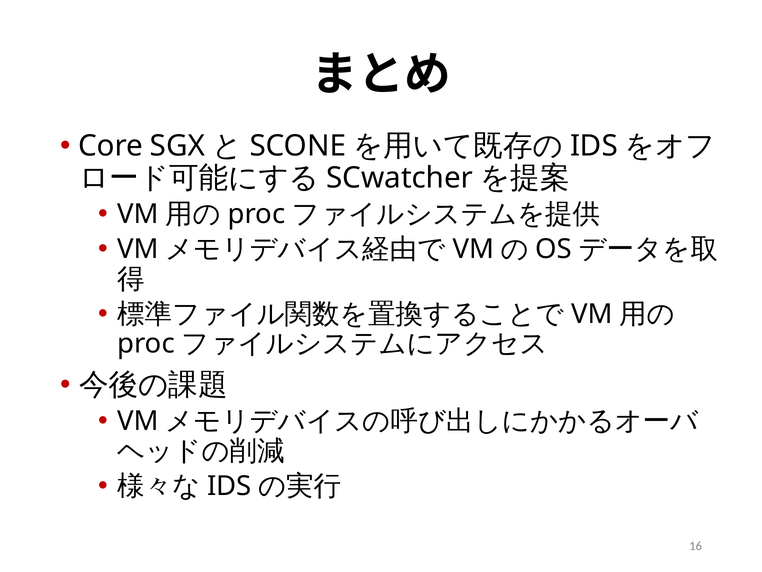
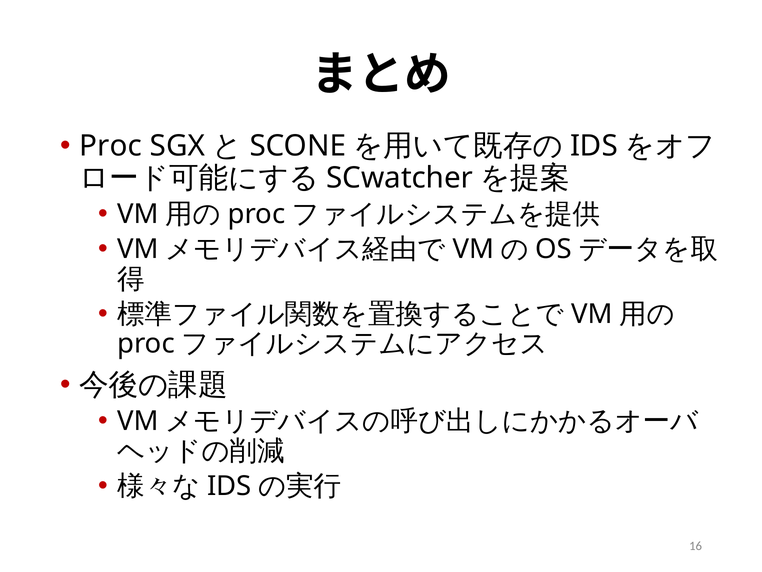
Core at (111, 146): Core -> Proc
